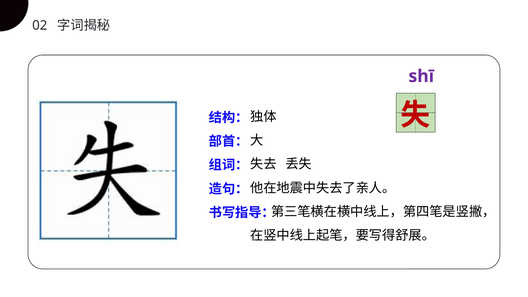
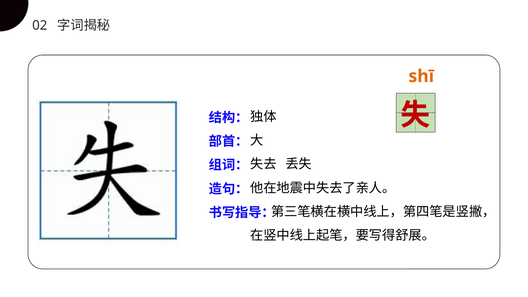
shī colour: purple -> orange
